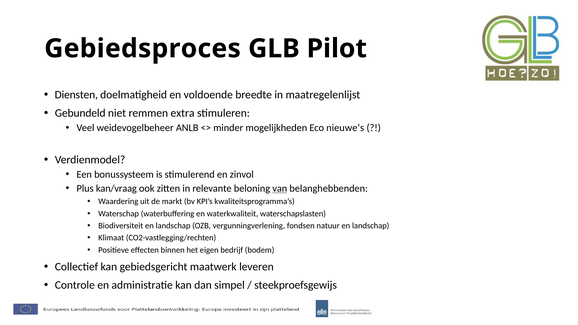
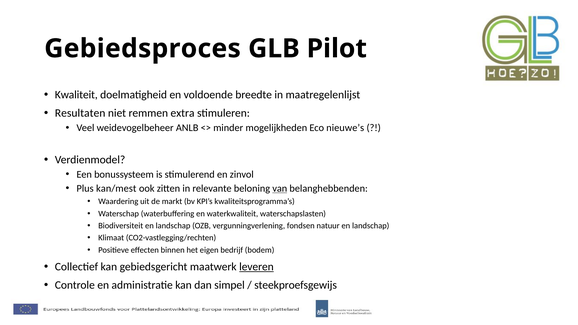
Diensten: Diensten -> Kwaliteit
Gebundeld: Gebundeld -> Resultaten
kan/vraag: kan/vraag -> kan/mest
leveren underline: none -> present
